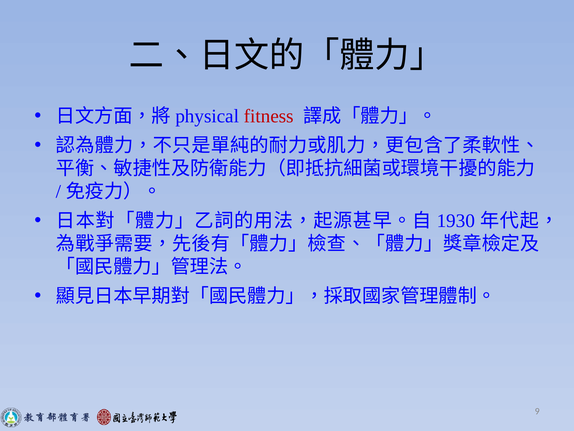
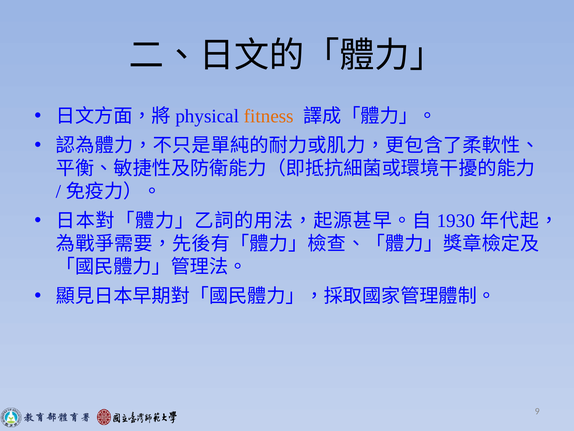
fitness colour: red -> orange
